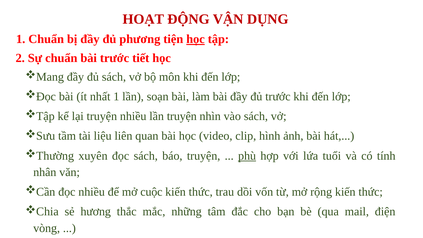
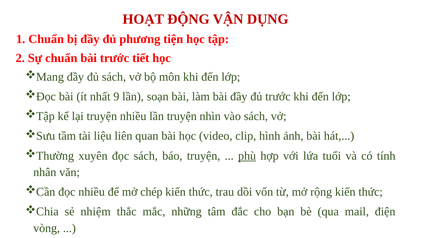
học at (196, 39) underline: present -> none
nhất 1: 1 -> 9
cuộc: cuộc -> chép
hương: hương -> nhiệm
